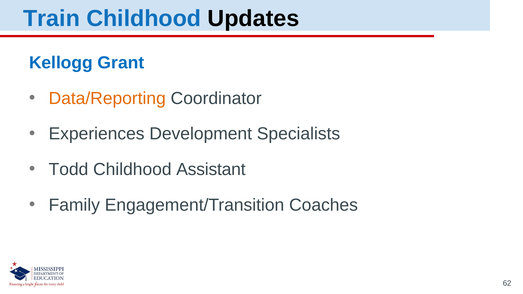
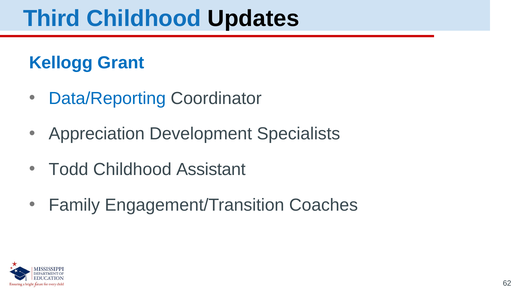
Train: Train -> Third
Data/Reporting colour: orange -> blue
Experiences: Experiences -> Appreciation
